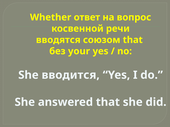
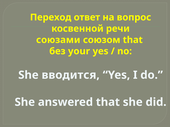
Whether: Whether -> Переход
вводятся: вводятся -> союзами
